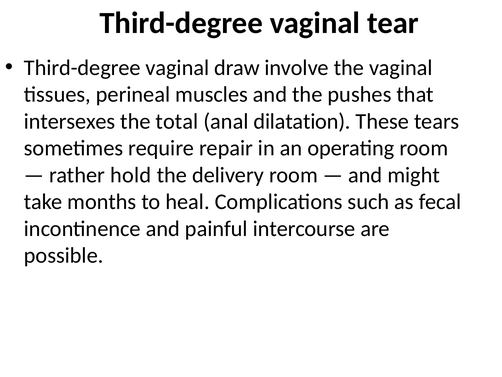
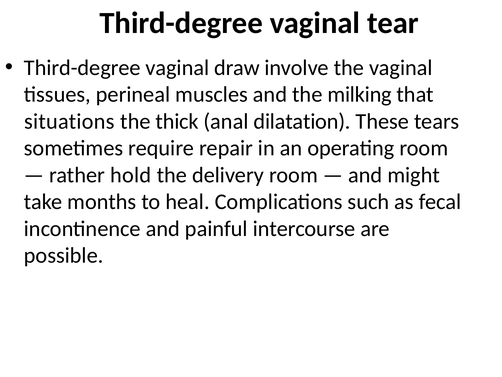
pushes: pushes -> milking
intersexes: intersexes -> situations
total: total -> thick
